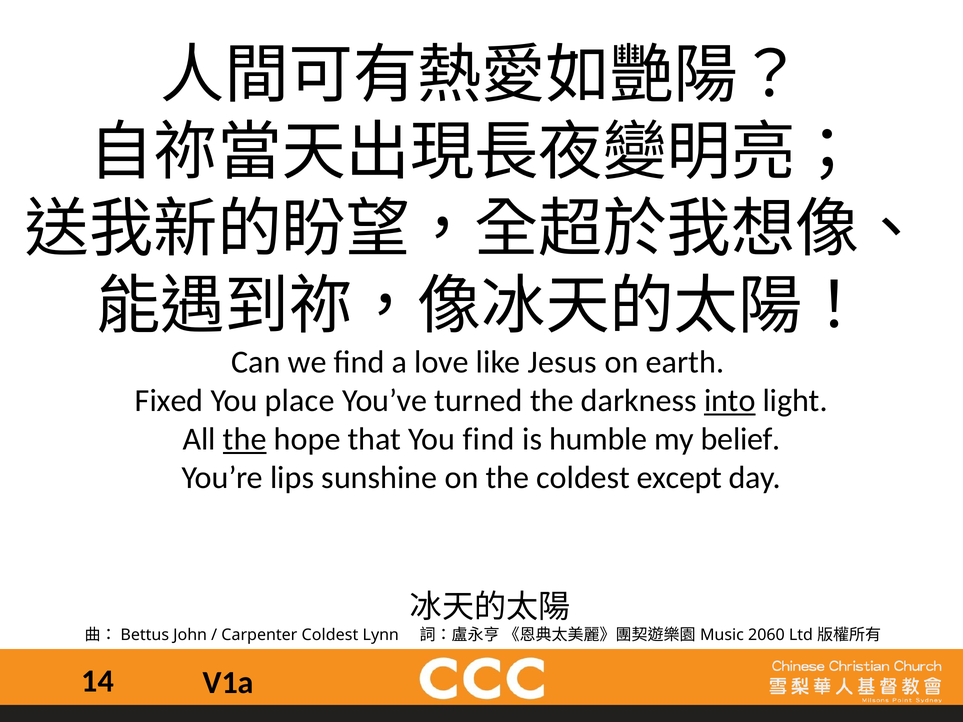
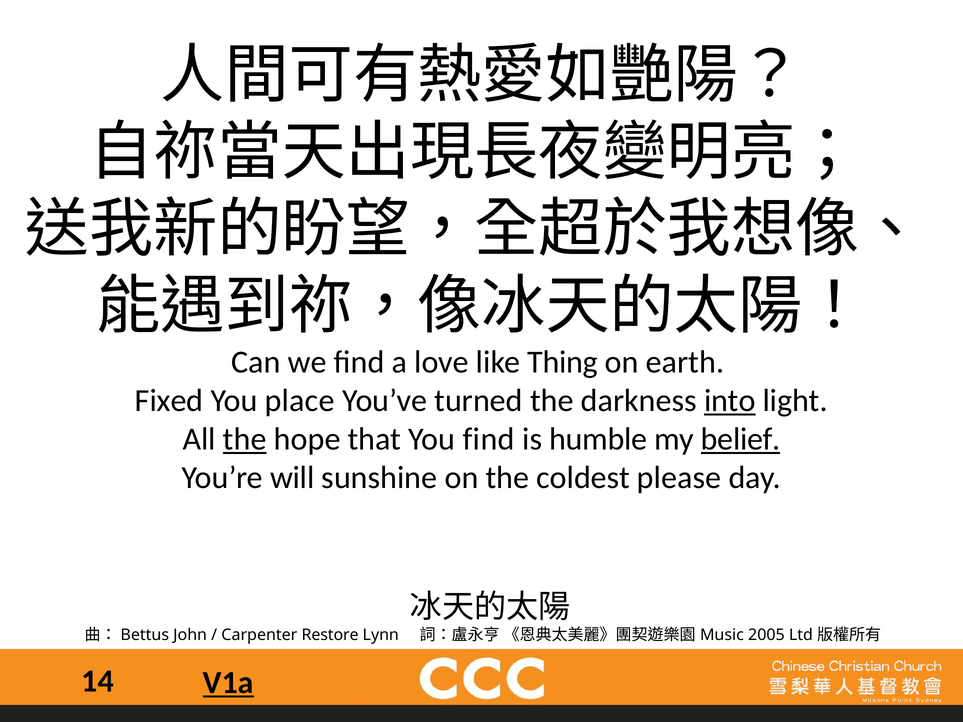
Jesus: Jesus -> Thing
belief underline: none -> present
lips: lips -> will
except: except -> please
Carpenter Coldest: Coldest -> Restore
2060: 2060 -> 2005
V1a underline: none -> present
